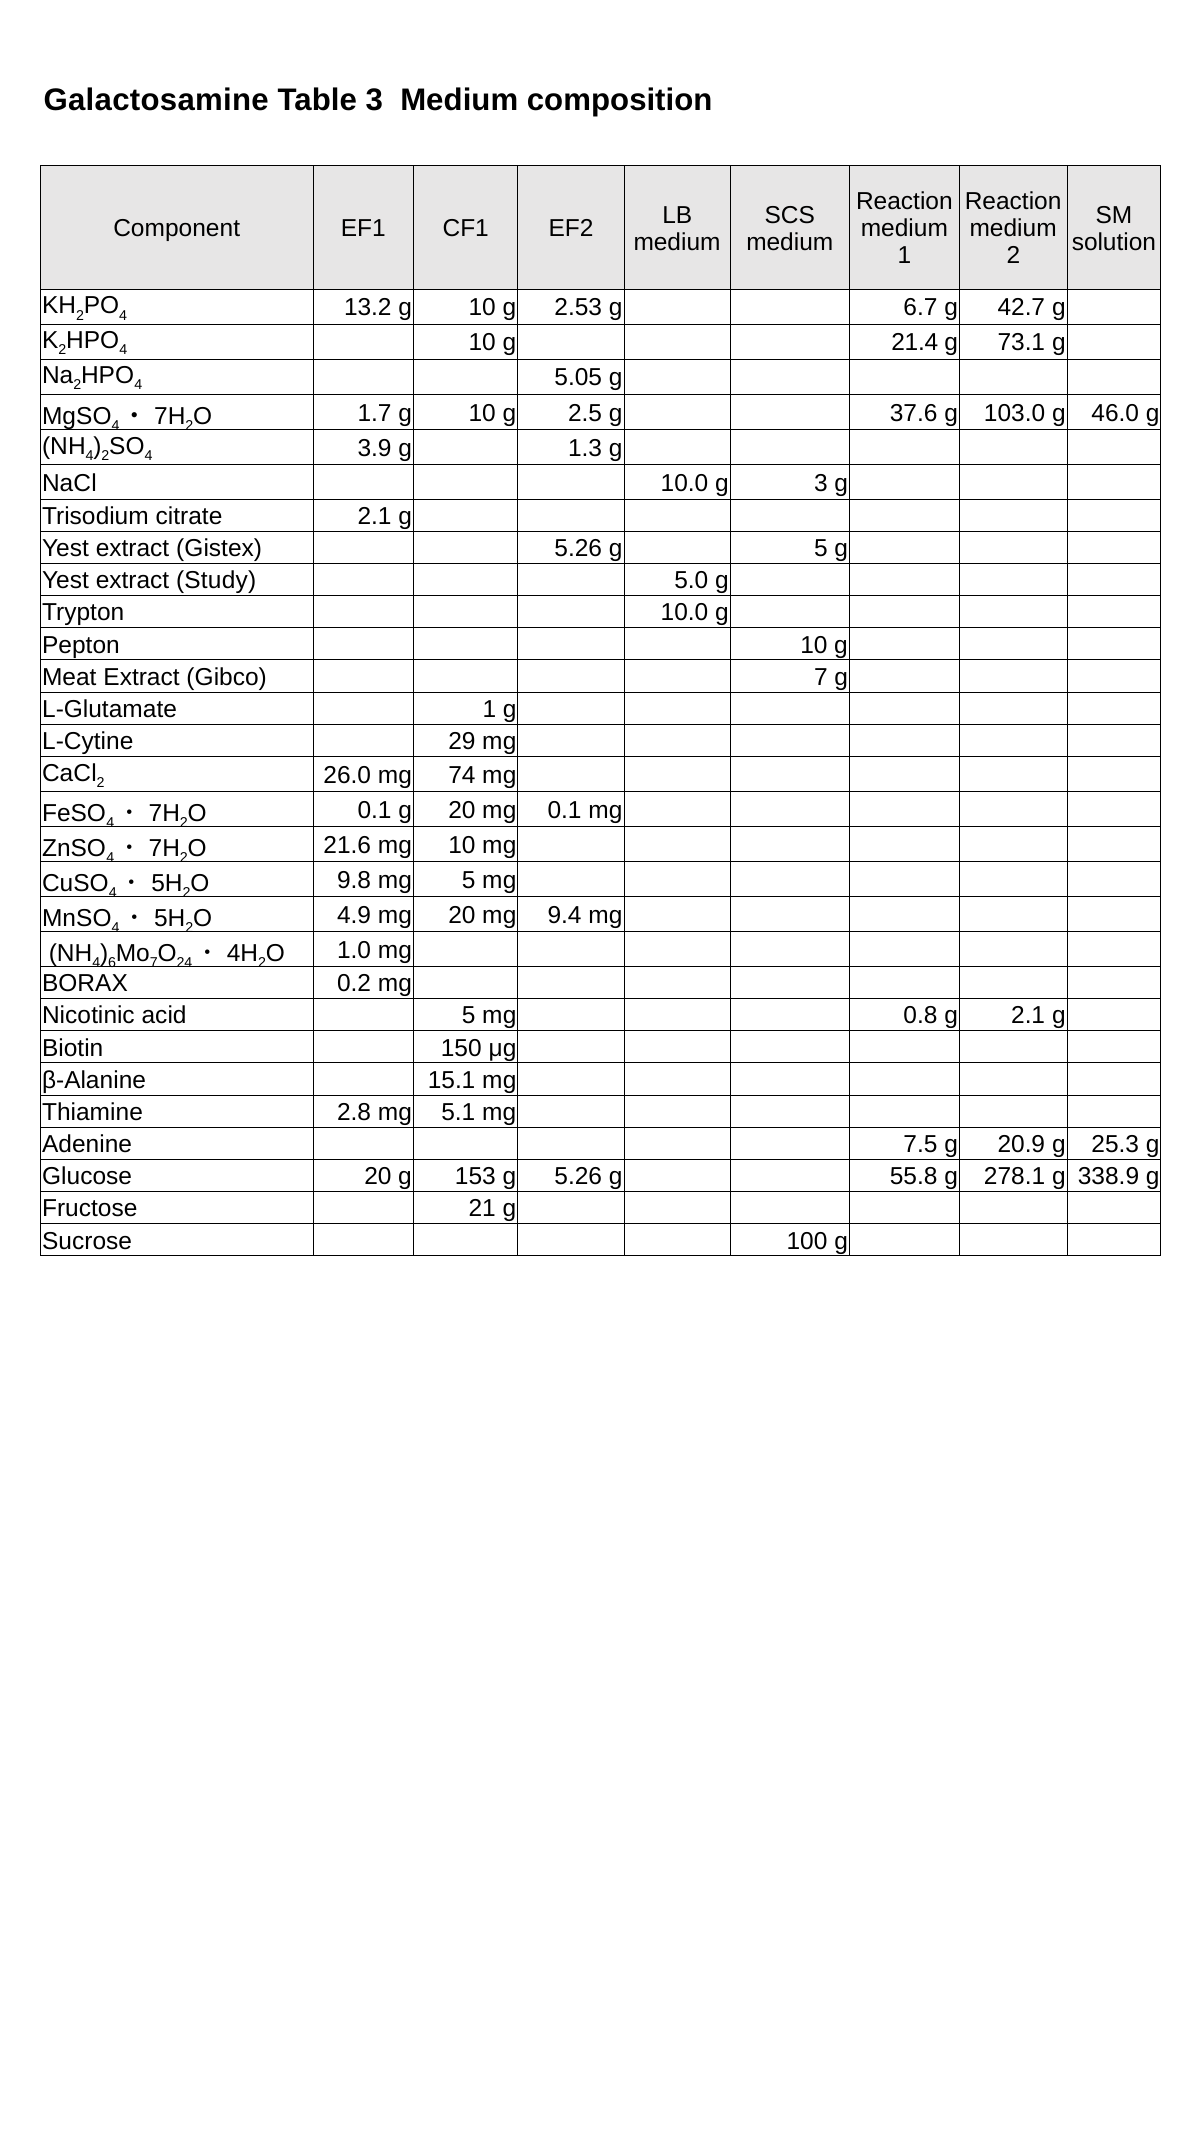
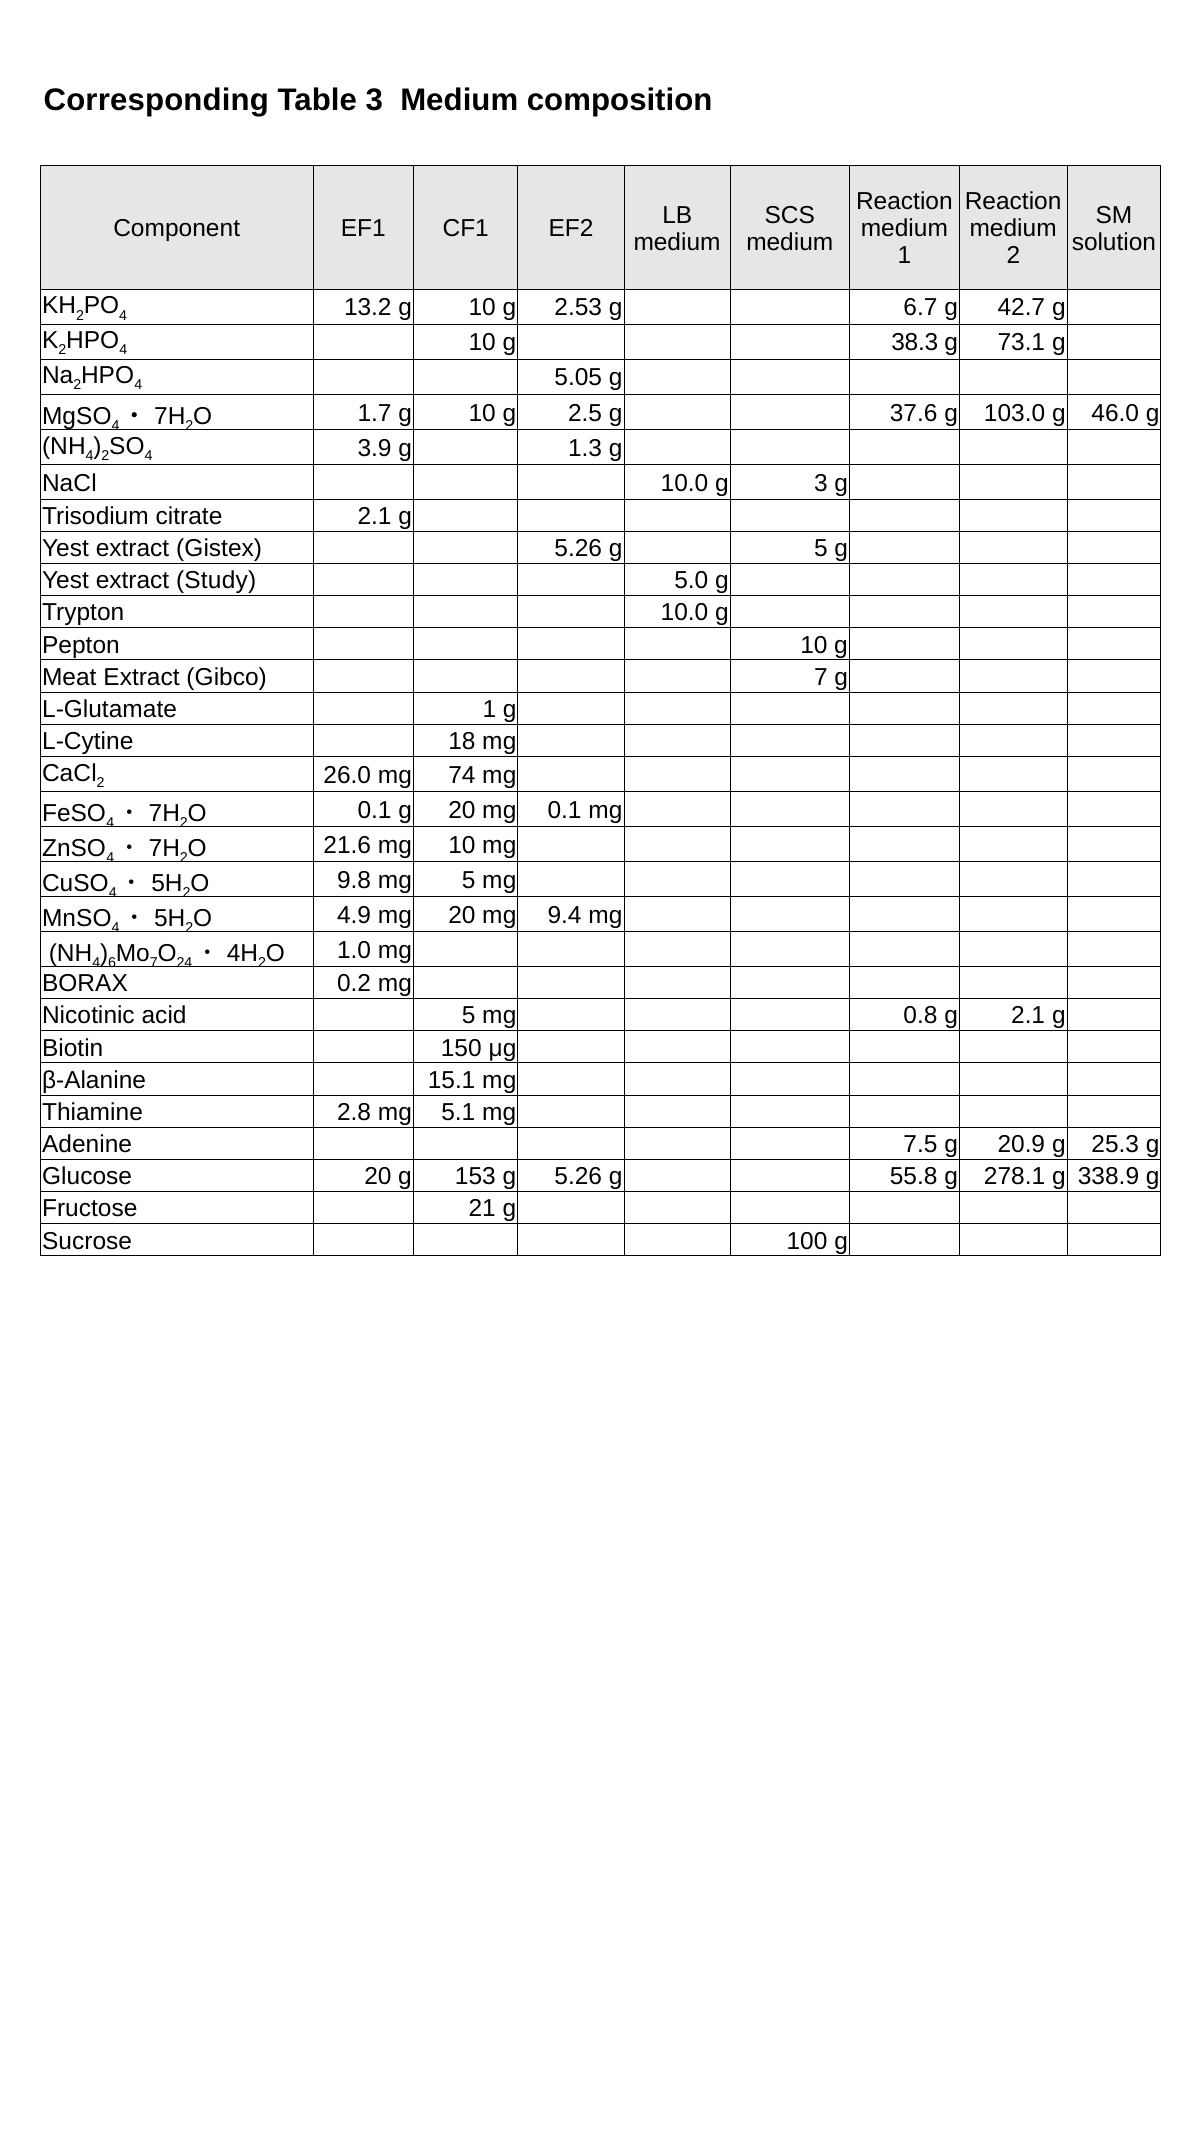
Galactosamine: Galactosamine -> Corresponding
21.4: 21.4 -> 38.3
29: 29 -> 18
